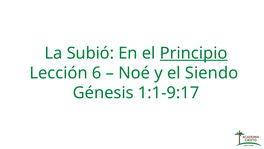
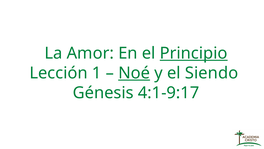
Subió: Subió -> Amor
6: 6 -> 1
Noé underline: none -> present
1:1-9:17: 1:1-9:17 -> 4:1-9:17
